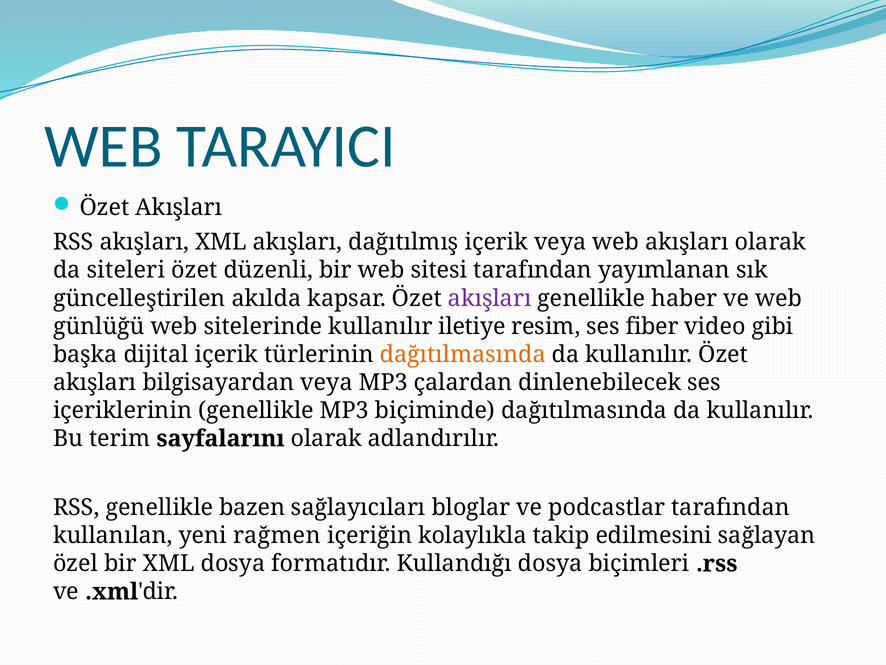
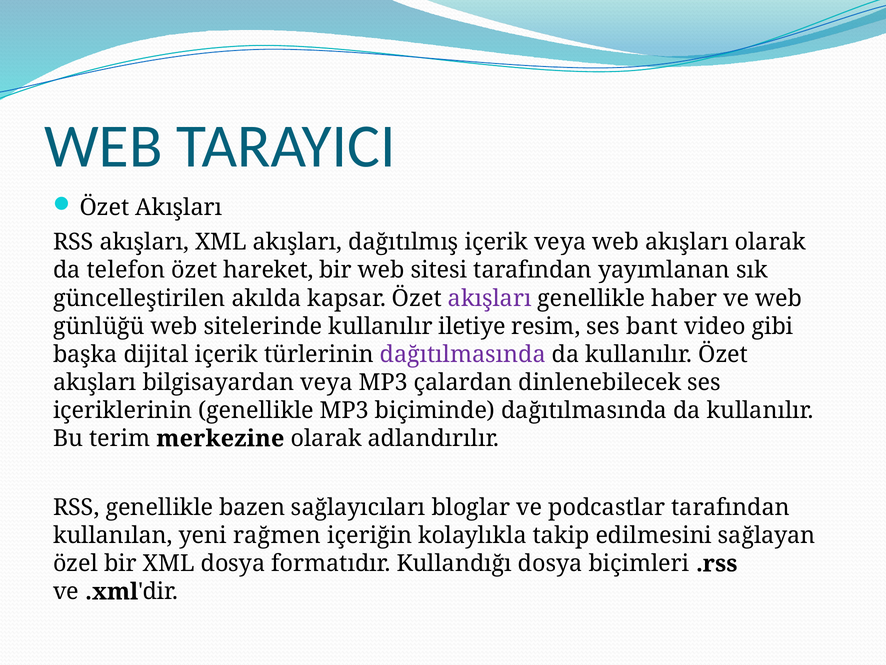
siteleri: siteleri -> telefon
düzenli: düzenli -> hareket
fiber: fiber -> bant
dağıtılmasında at (463, 354) colour: orange -> purple
sayfalarını: sayfalarını -> merkezine
